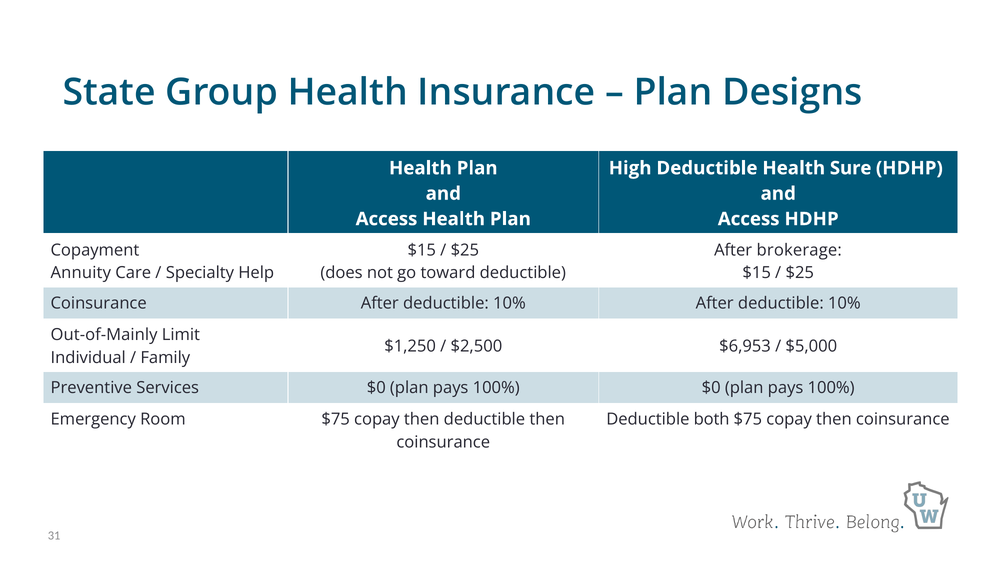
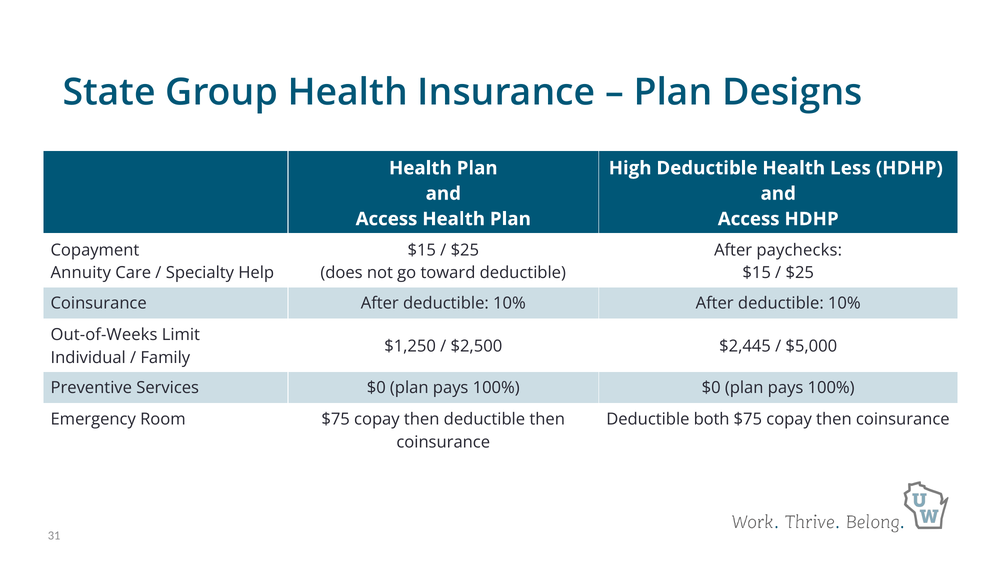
Sure: Sure -> Less
brokerage: brokerage -> paychecks
Out-of-Mainly: Out-of-Mainly -> Out-of-Weeks
$6,953: $6,953 -> $2,445
